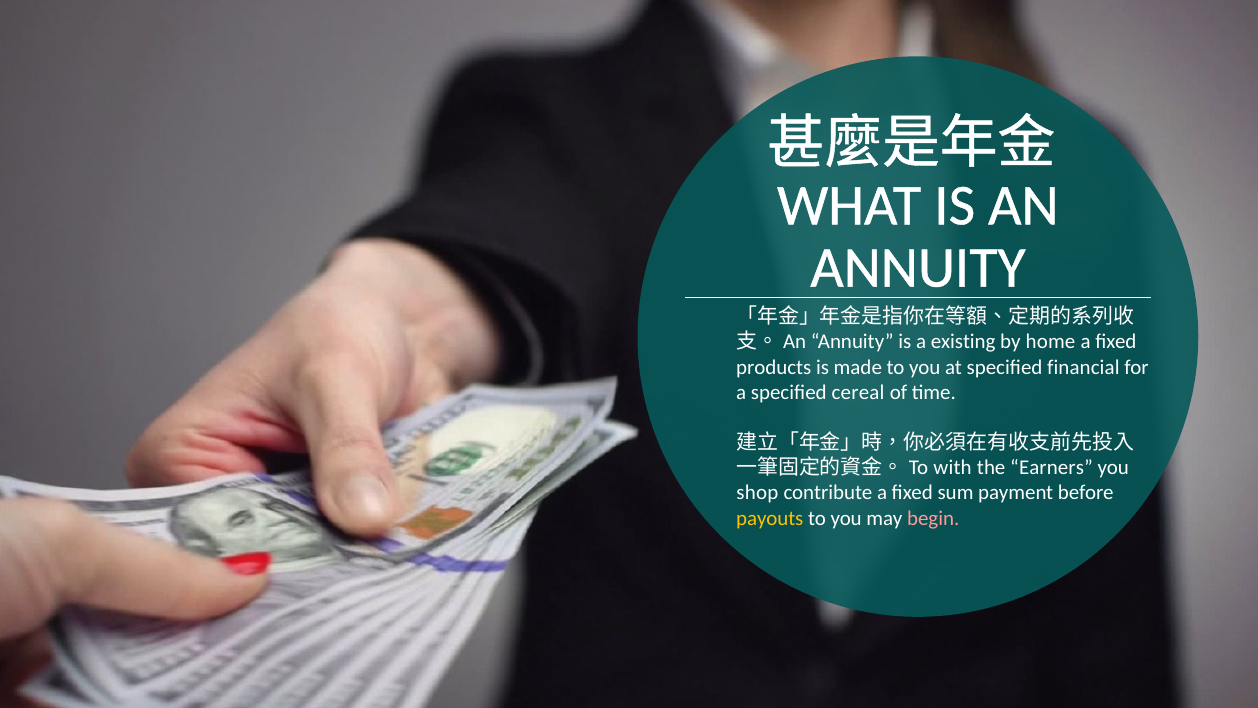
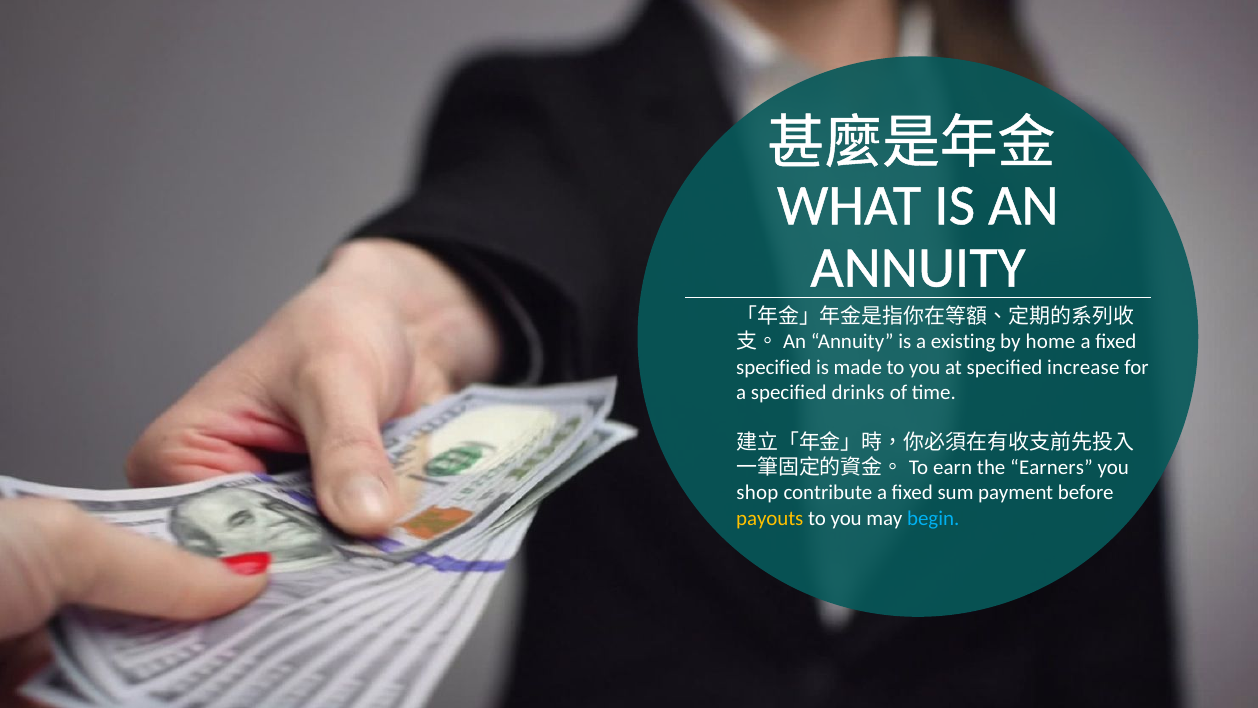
products at (774, 367): products -> specified
financial: financial -> increase
cereal: cereal -> drinks
with: with -> earn
begin colour: pink -> light blue
